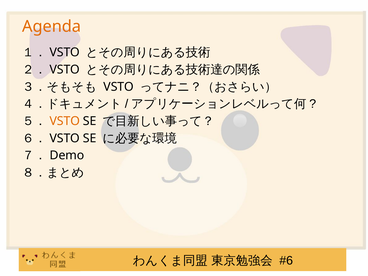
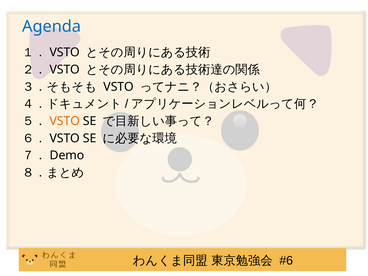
Agenda colour: orange -> blue
